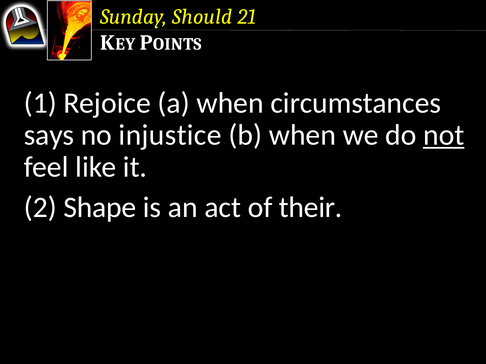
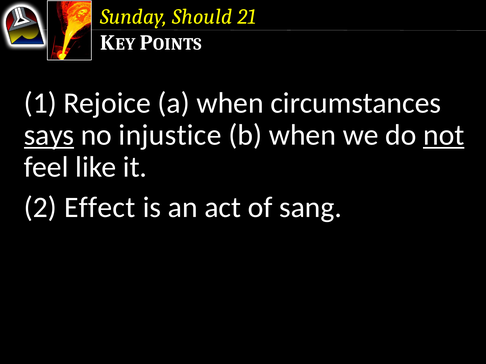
says underline: none -> present
Shape: Shape -> Effect
their: their -> sang
